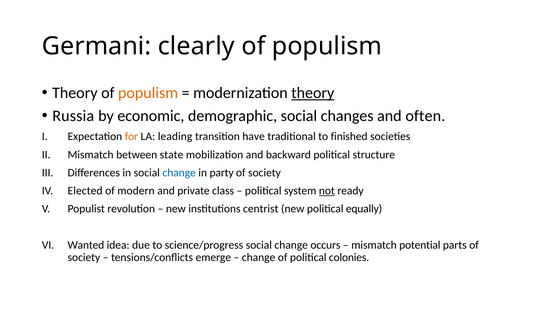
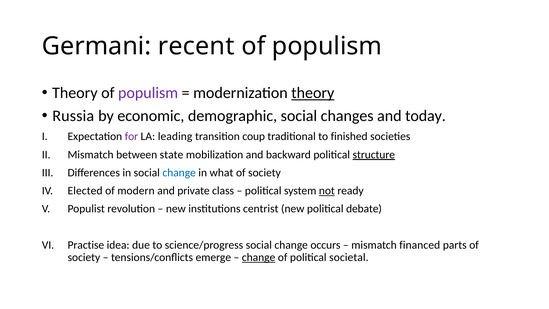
clearly: clearly -> recent
populism at (148, 93) colour: orange -> purple
often: often -> today
for colour: orange -> purple
have: have -> coup
structure underline: none -> present
party: party -> what
equally: equally -> debate
Wanted: Wanted -> Practise
potential: potential -> financed
change at (259, 257) underline: none -> present
colonies: colonies -> societal
